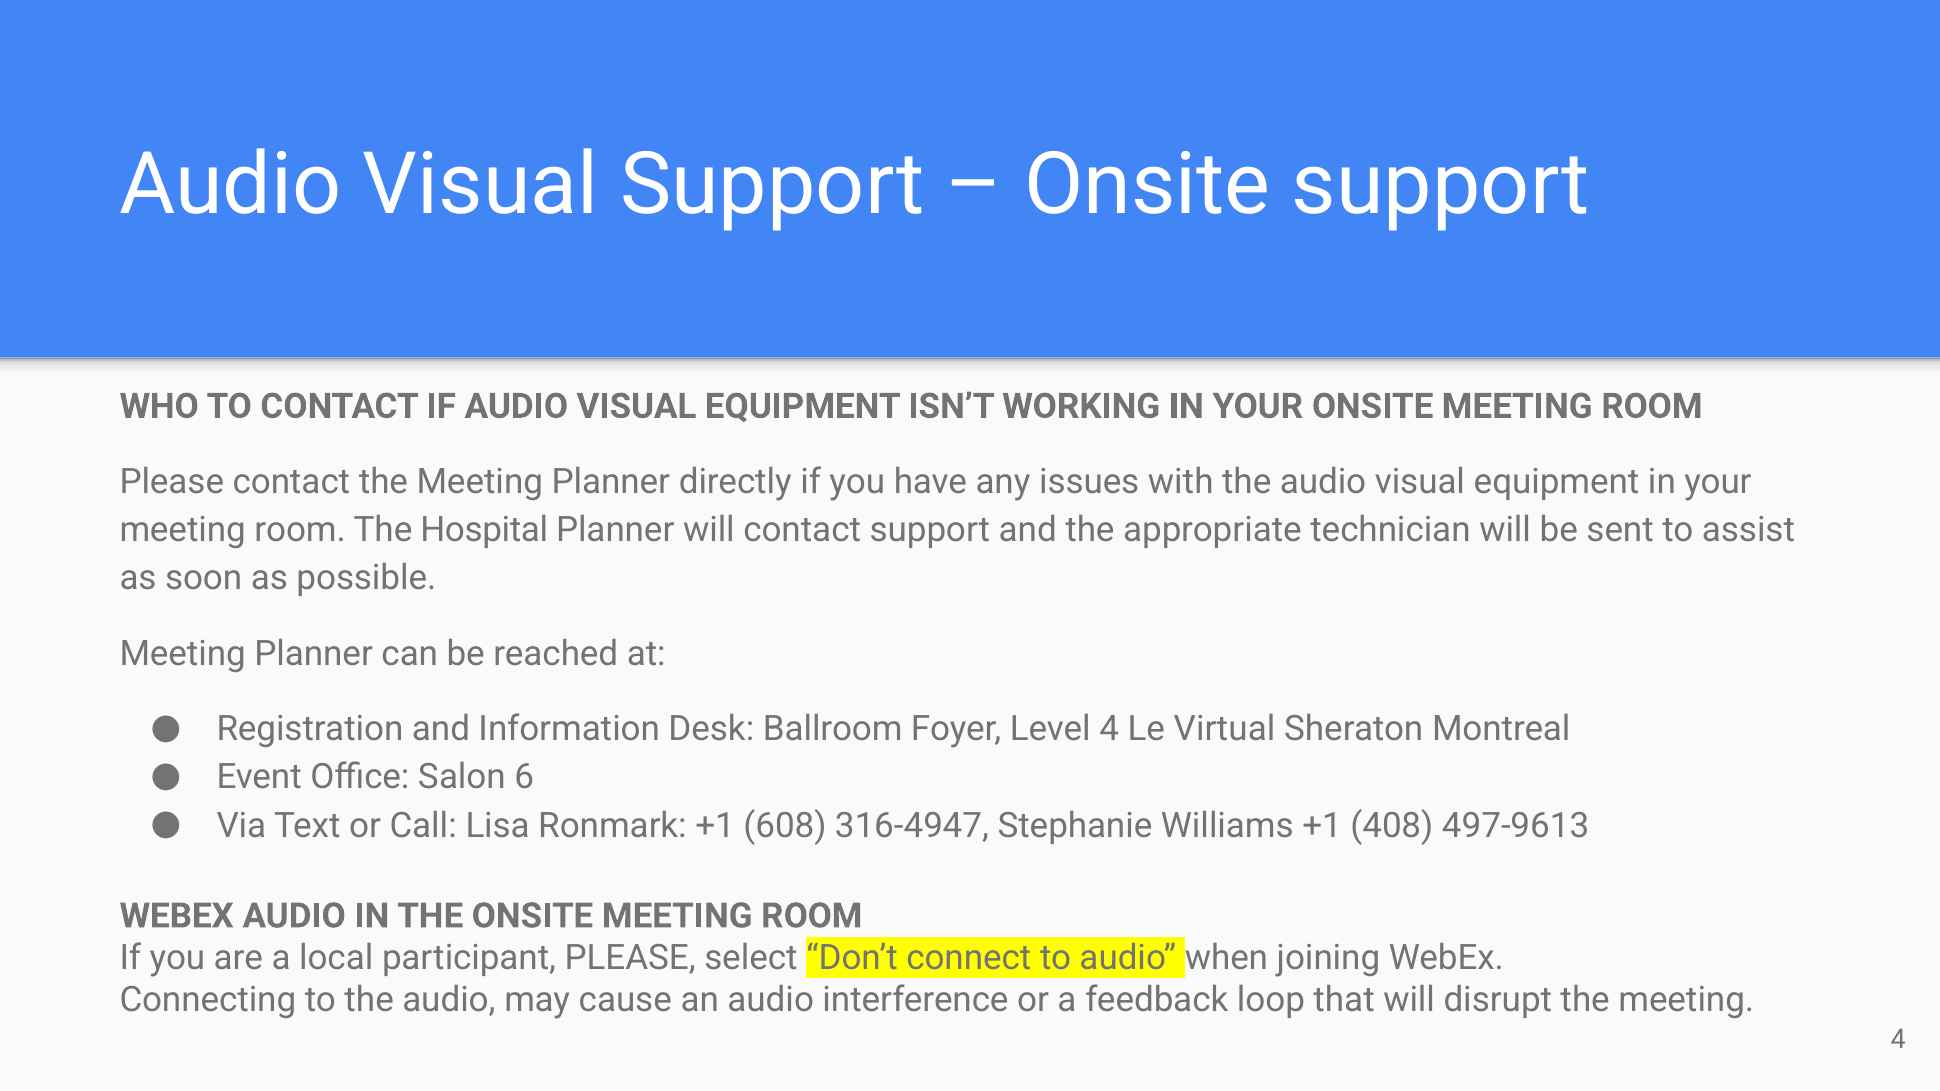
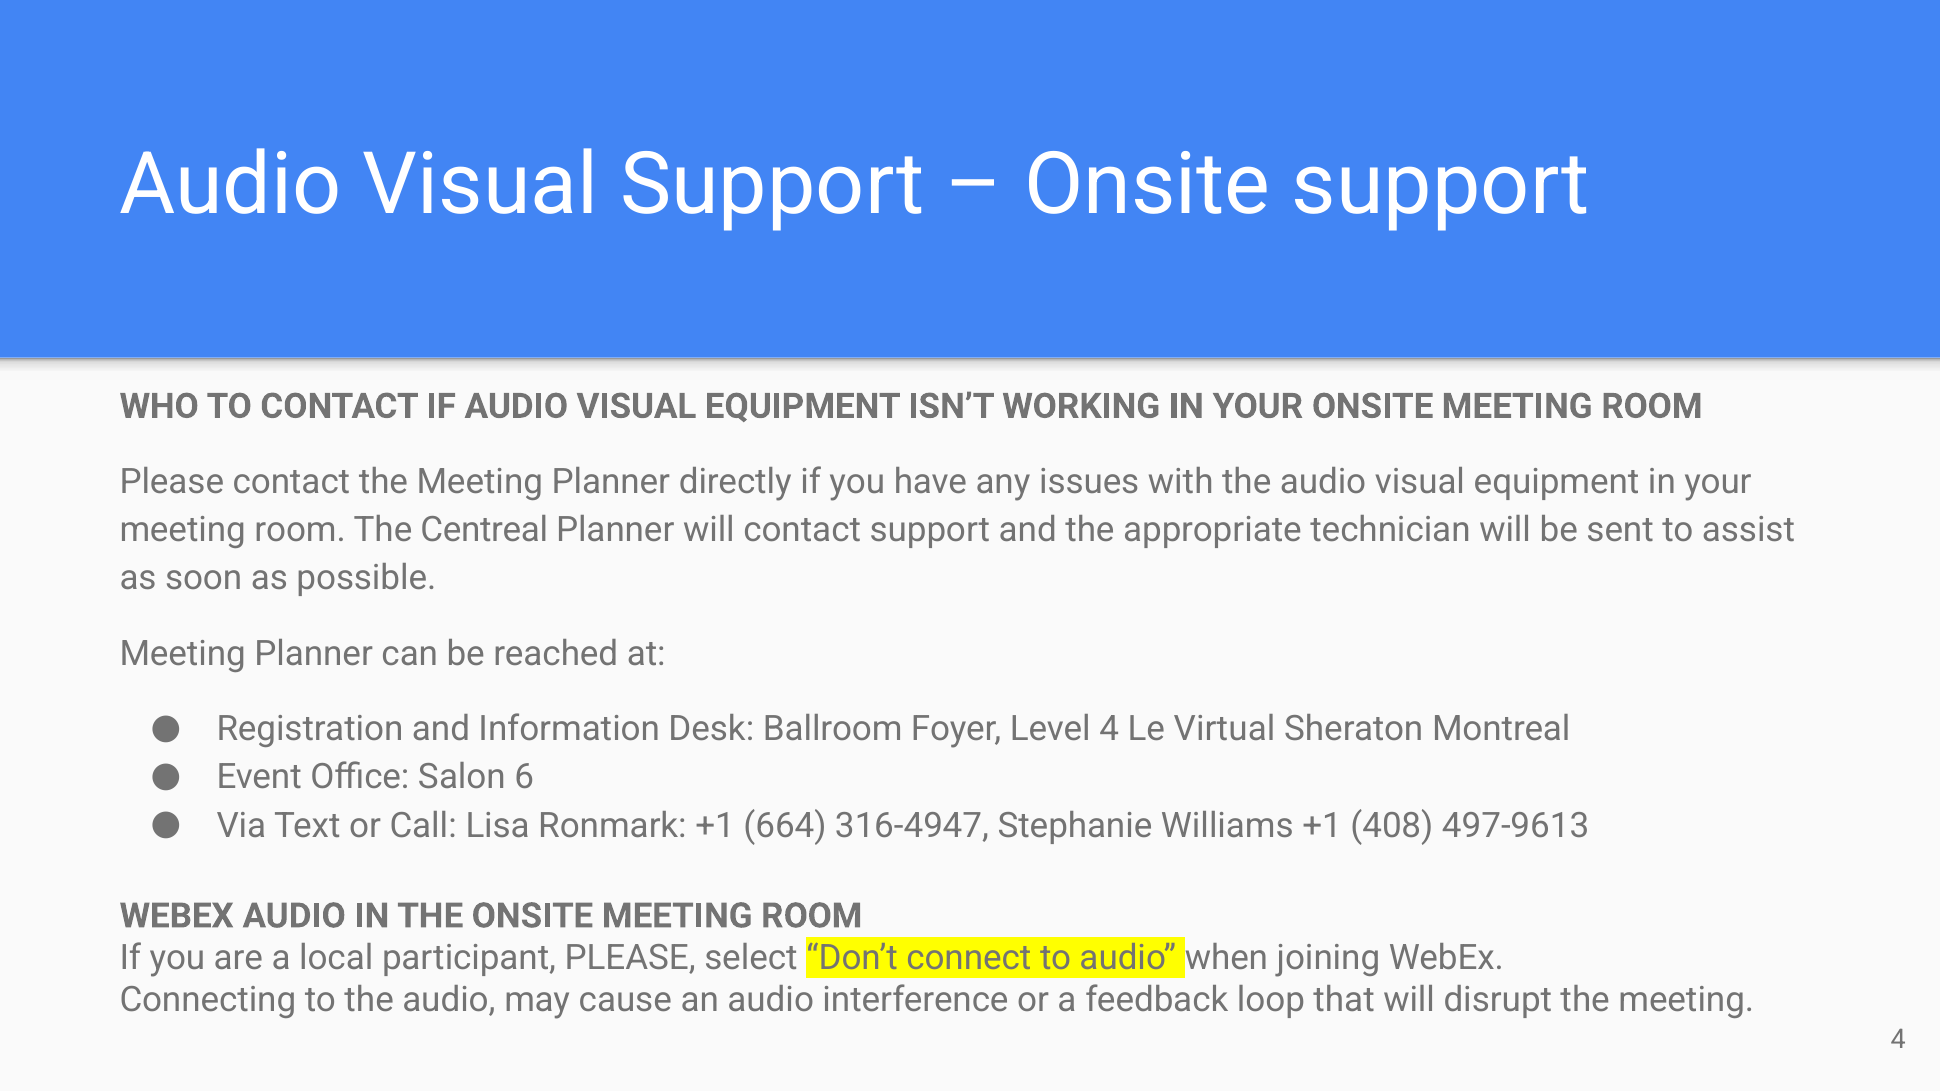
Hospital: Hospital -> Centreal
608: 608 -> 664
